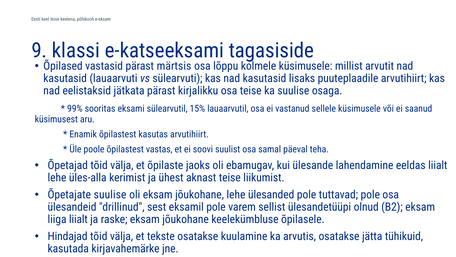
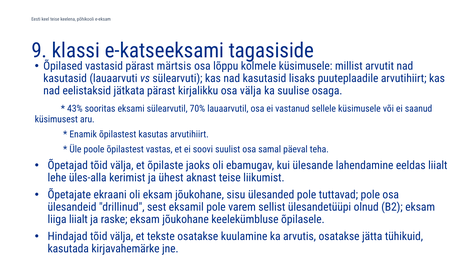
osa teise: teise -> välja
99%: 99% -> 43%
15%: 15% -> 70%
Õpetajate suulise: suulise -> ekraani
jõukohane lehe: lehe -> sisu
